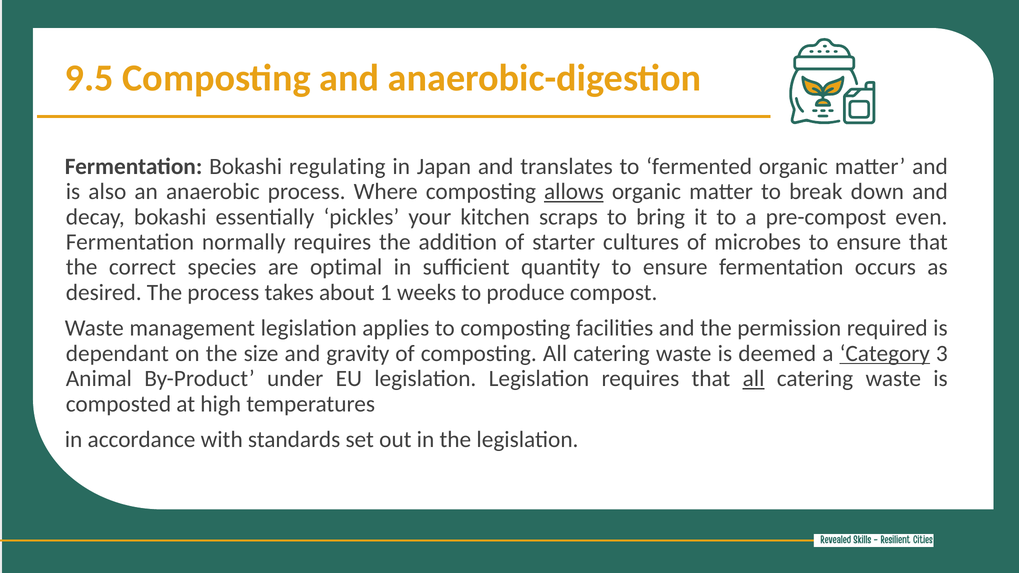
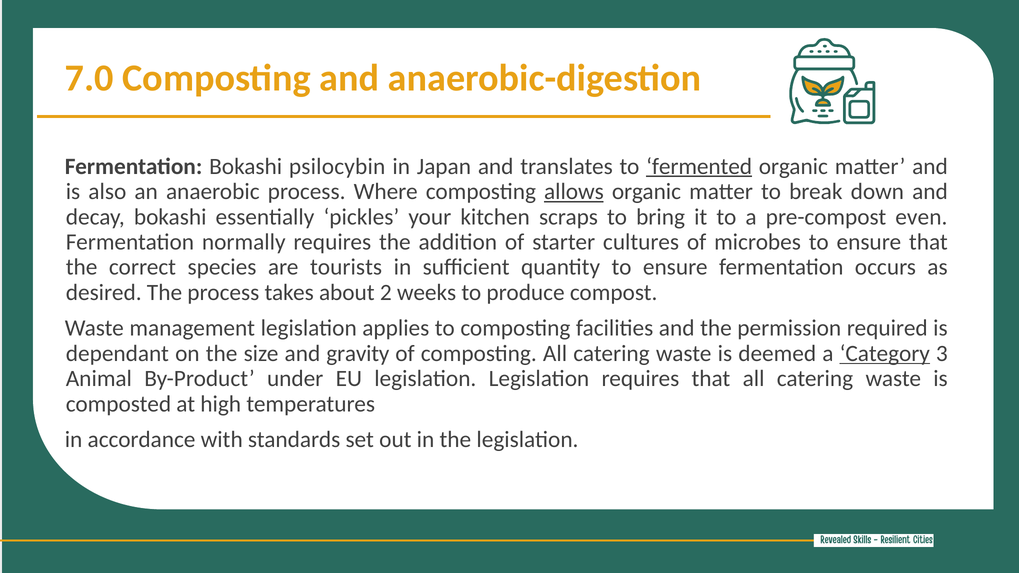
9.5: 9.5 -> 7.0
regulating: regulating -> psilocybin
fermented underline: none -> present
optimal: optimal -> tourists
1: 1 -> 2
all at (754, 379) underline: present -> none
